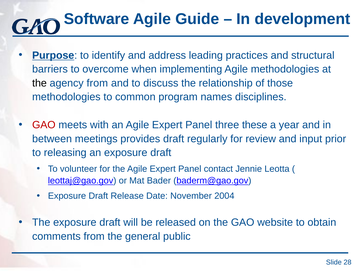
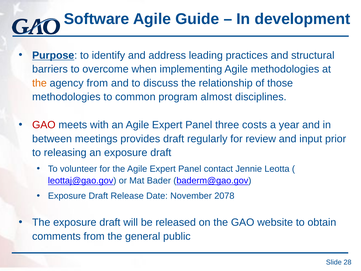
the at (39, 83) colour: black -> orange
names: names -> almost
these: these -> costs
2004: 2004 -> 2078
